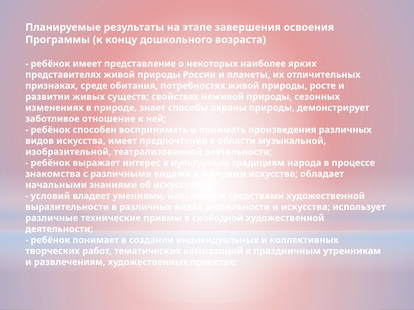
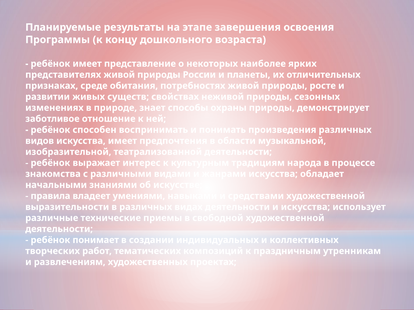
условий: условий -> правила
